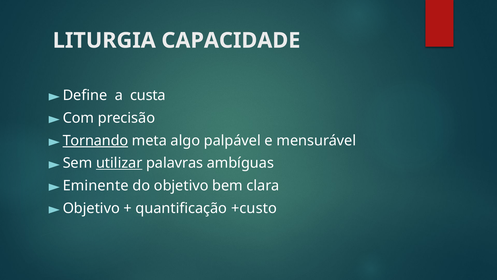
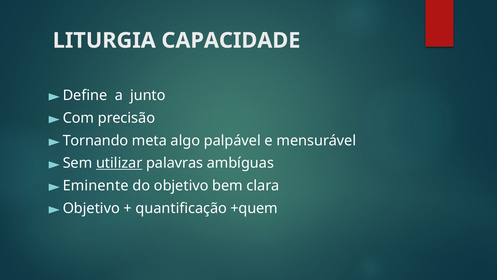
custa: custa -> junto
Tornando underline: present -> none
+custo: +custo -> +quem
